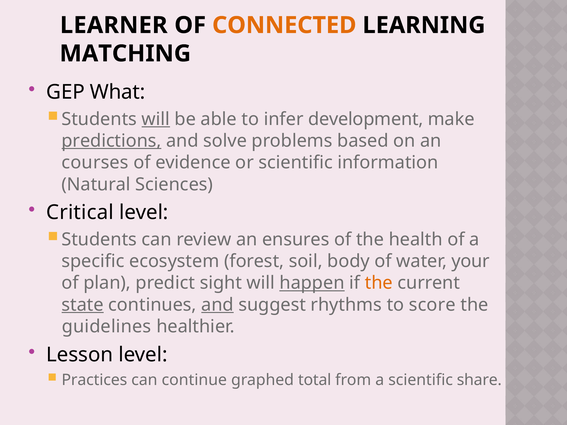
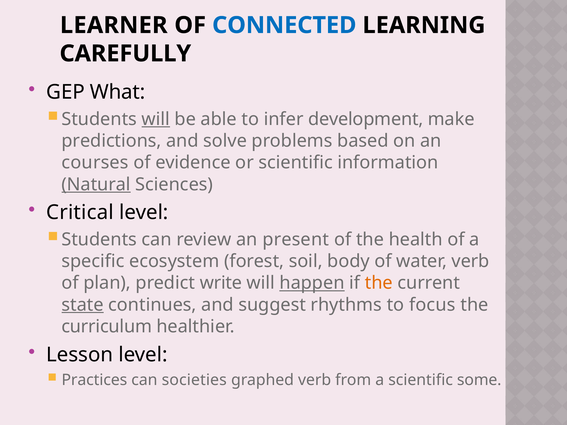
CONNECTED colour: orange -> blue
MATCHING: MATCHING -> CAREFULLY
predictions underline: present -> none
Natural underline: none -> present
ensures: ensures -> present
water your: your -> verb
sight: sight -> write
and at (217, 305) underline: present -> none
score: score -> focus
guidelines: guidelines -> curriculum
continue: continue -> societies
graphed total: total -> verb
share: share -> some
